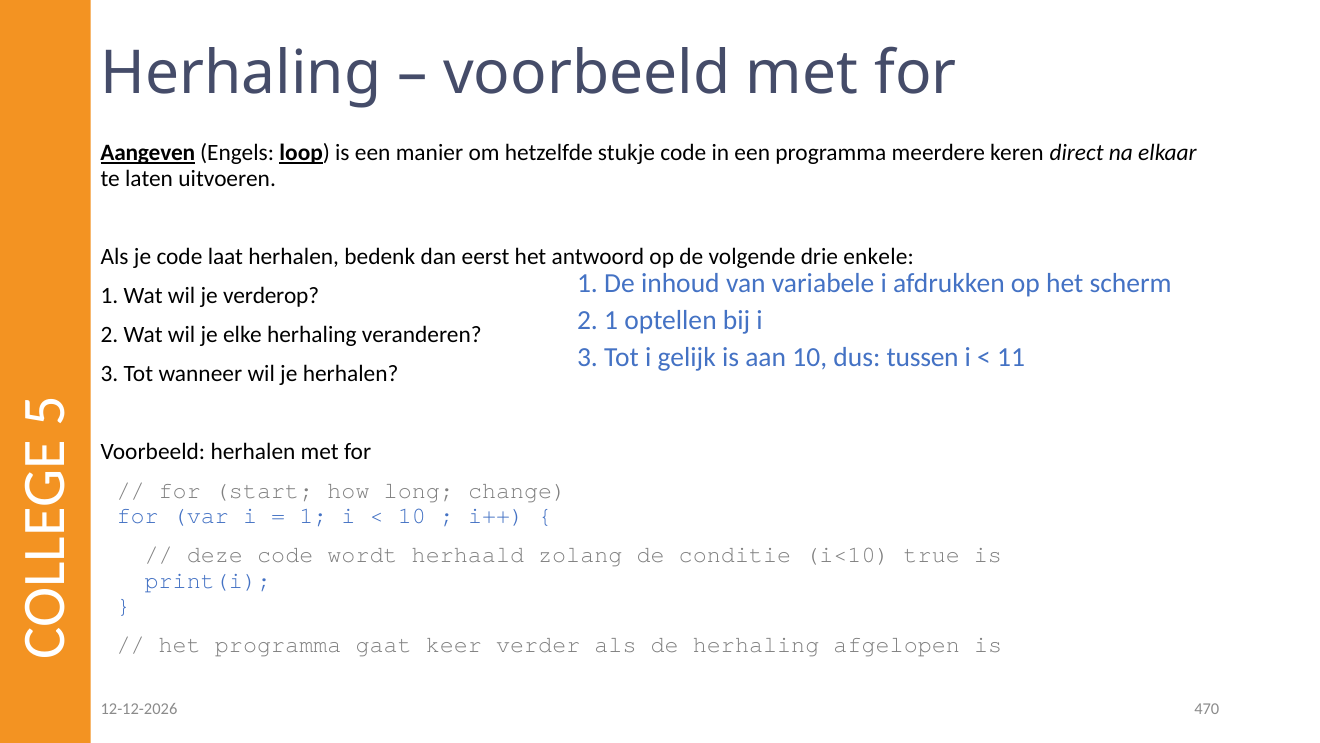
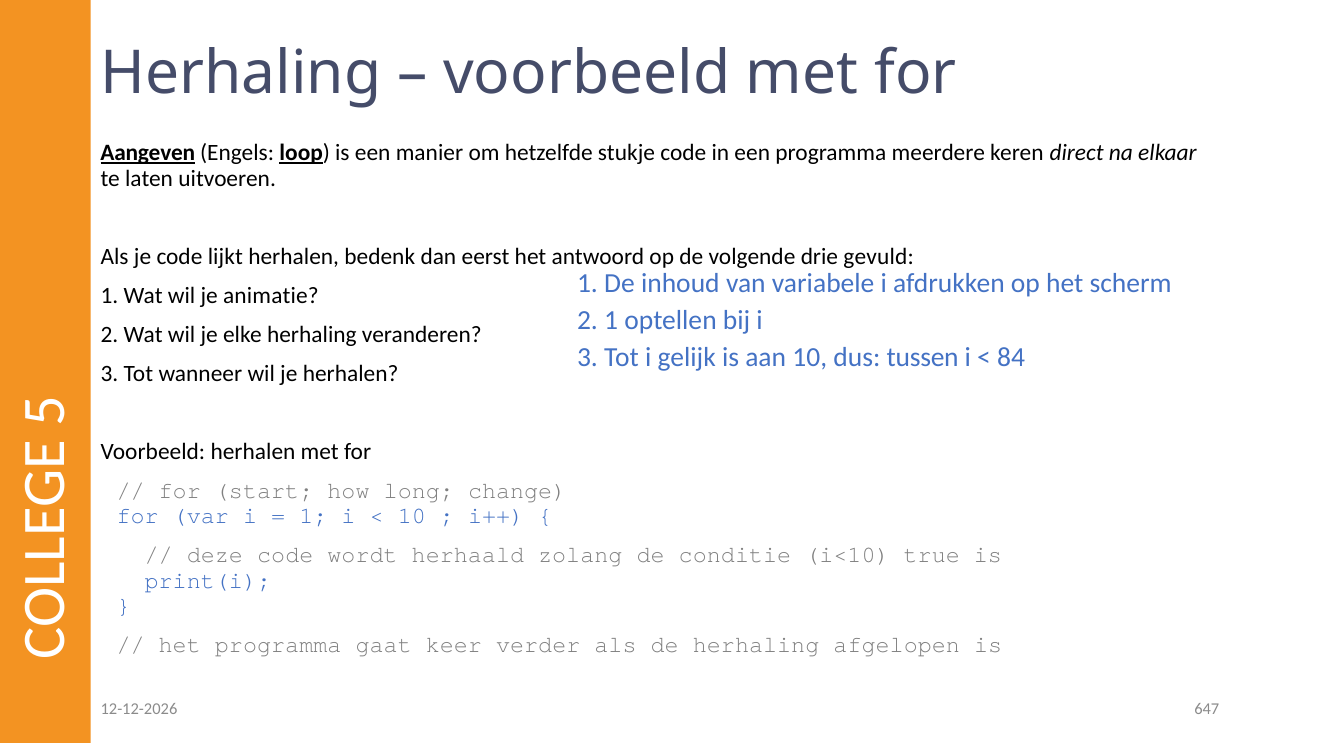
laat: laat -> lijkt
enkele: enkele -> gevuld
verderop: verderop -> animatie
11: 11 -> 84
470: 470 -> 647
